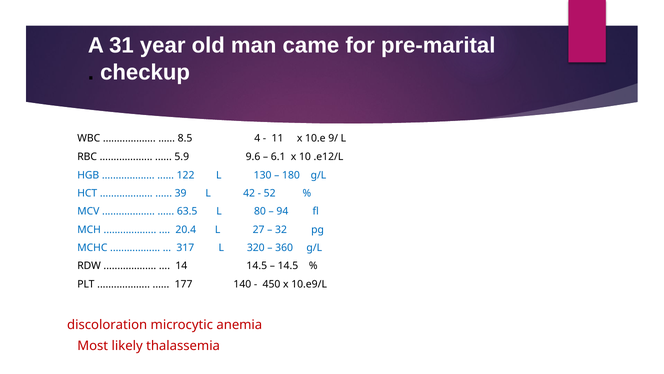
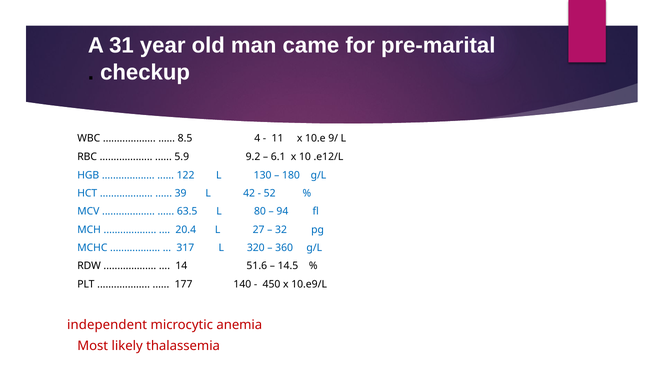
9.6: 9.6 -> 9.2
14 14.5: 14.5 -> 51.6
discoloration: discoloration -> independent
